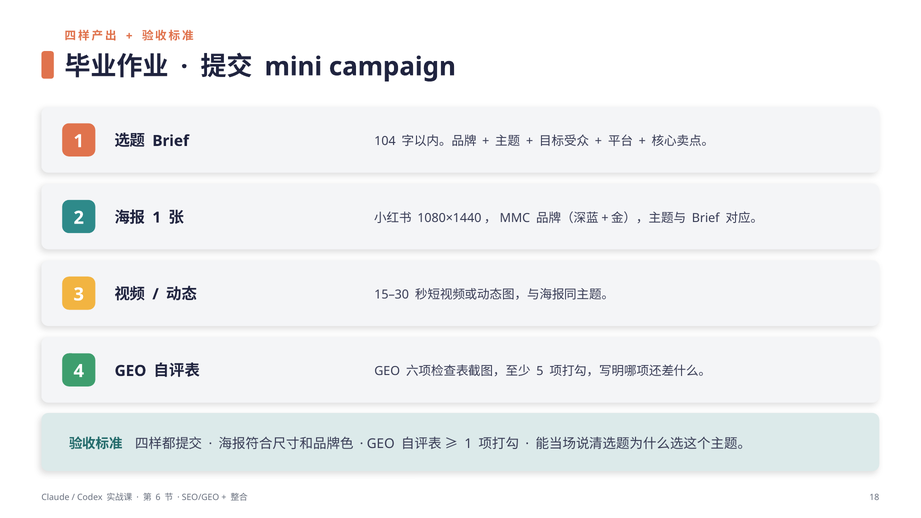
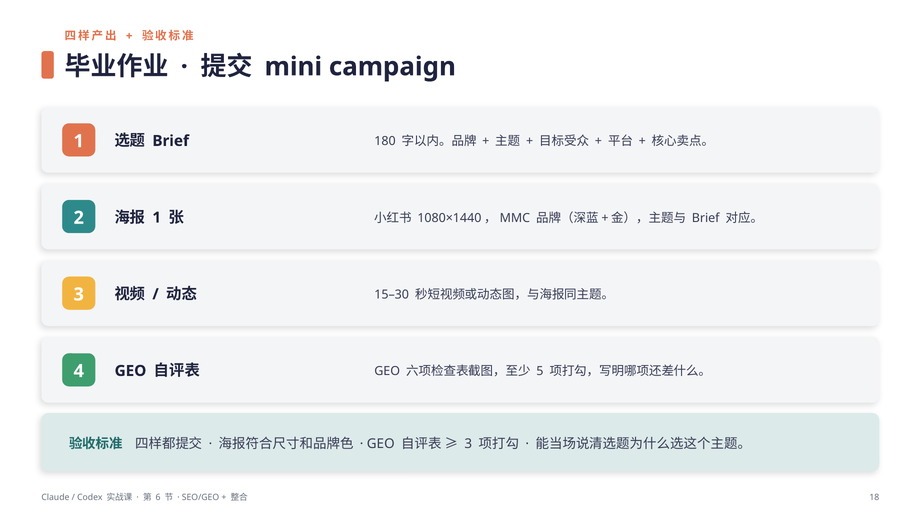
104: 104 -> 180
1 at (468, 444): 1 -> 3
